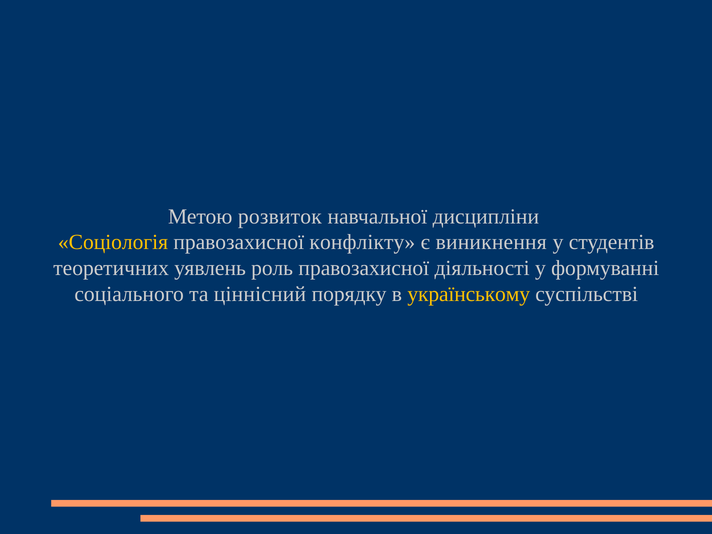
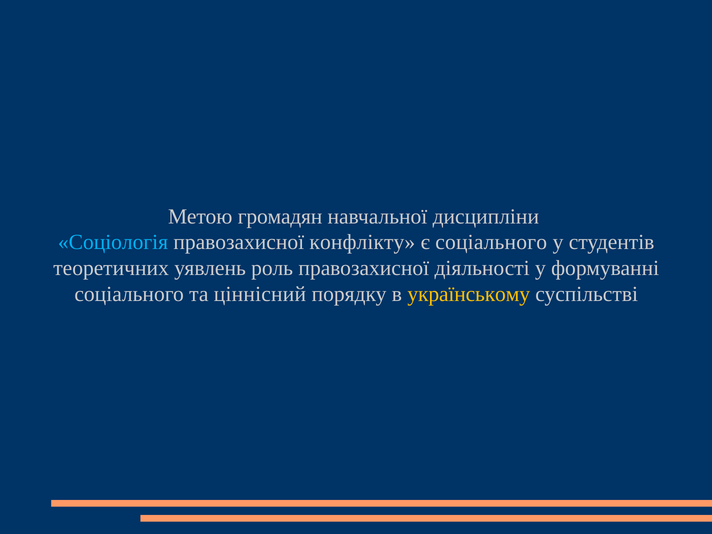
розвиток: розвиток -> громадян
Соціологія colour: yellow -> light blue
є виникнення: виникнення -> соціального
